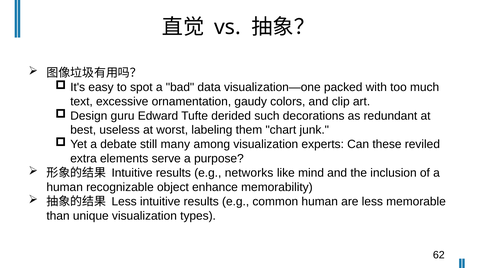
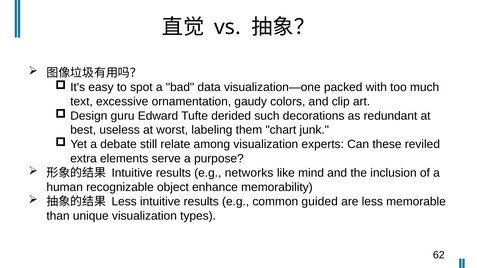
many: many -> relate
common human: human -> guided
